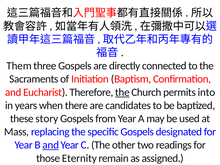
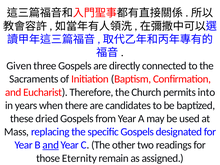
Them: Them -> Given
the at (122, 92) underline: present -> none
story: story -> dried
